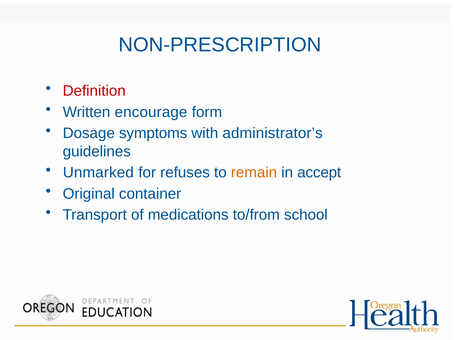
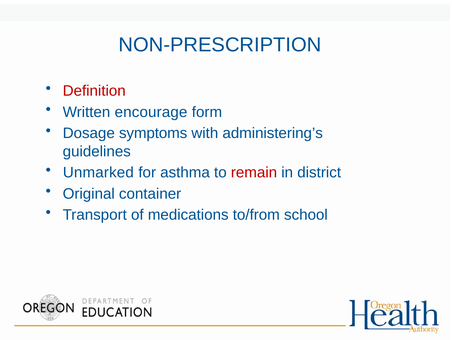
administrator’s: administrator’s -> administering’s
refuses: refuses -> asthma
remain colour: orange -> red
accept: accept -> district
